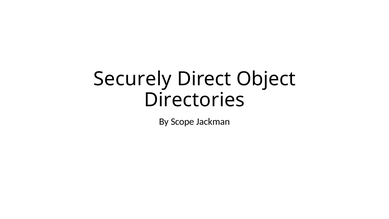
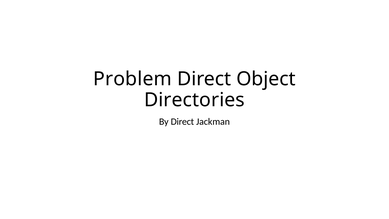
Securely: Securely -> Problem
By Scope: Scope -> Direct
